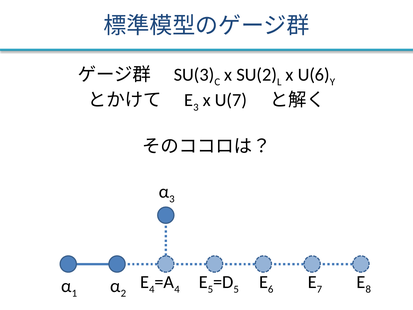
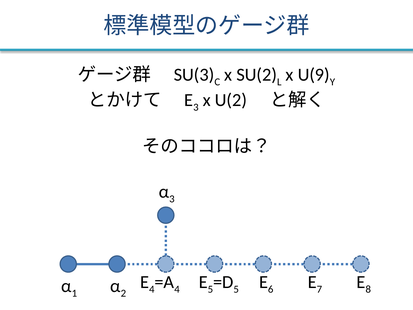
U(6: U(6 -> U(9
U(7: U(7 -> U(2
